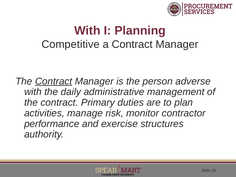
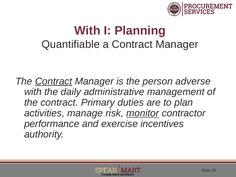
Competitive: Competitive -> Quantifiable
monitor underline: none -> present
structures: structures -> incentives
